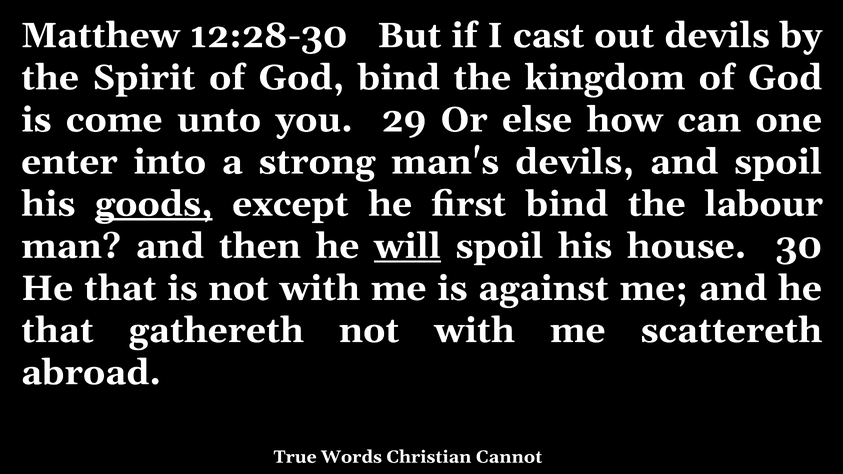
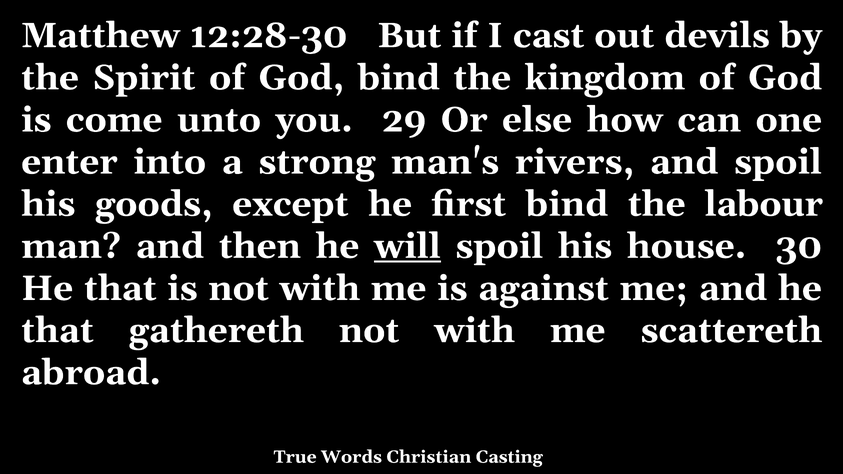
man's devils: devils -> rivers
goods underline: present -> none
Cannot: Cannot -> Casting
